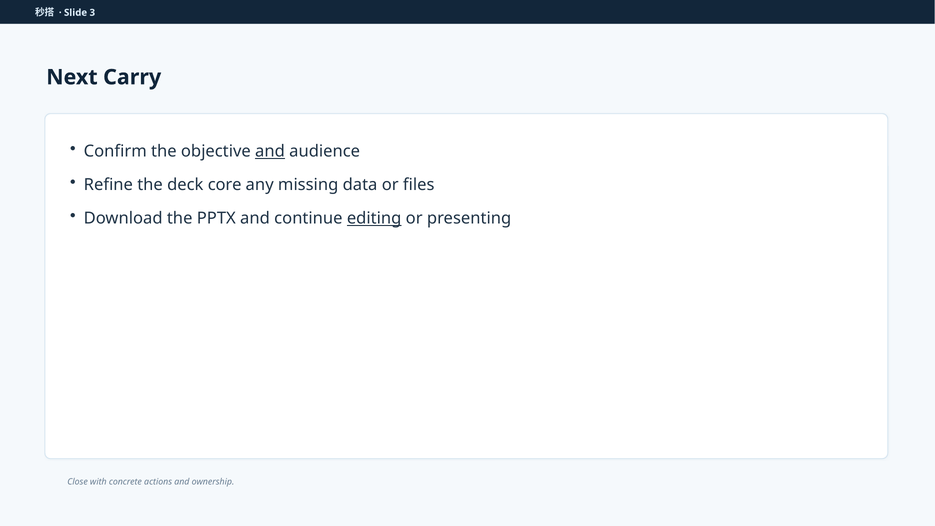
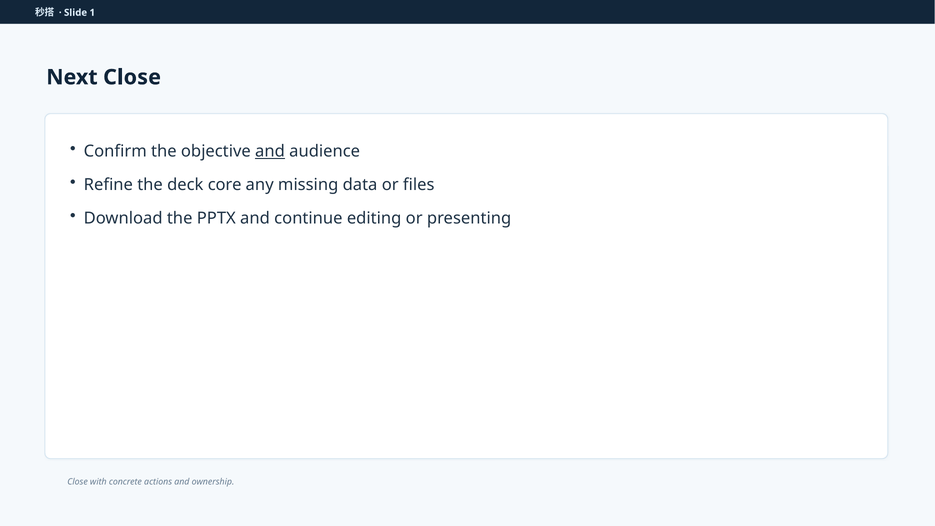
3: 3 -> 1
Next Carry: Carry -> Close
editing underline: present -> none
